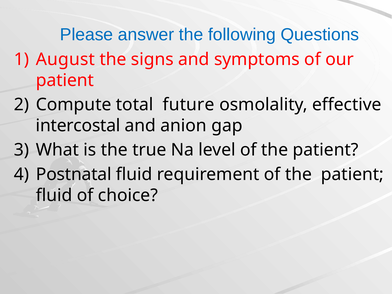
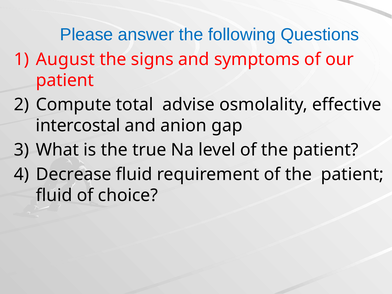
future: future -> advise
Postnatal: Postnatal -> Decrease
